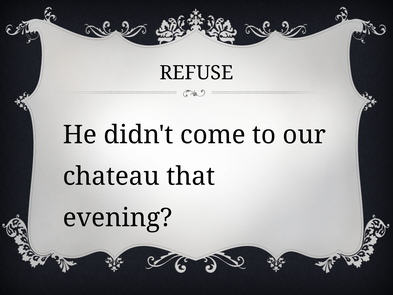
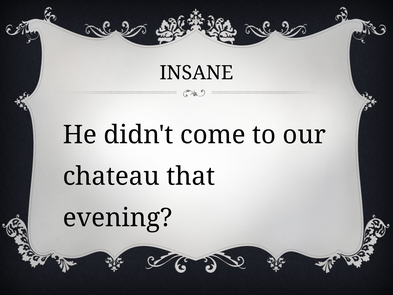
REFUSE: REFUSE -> INSANE
